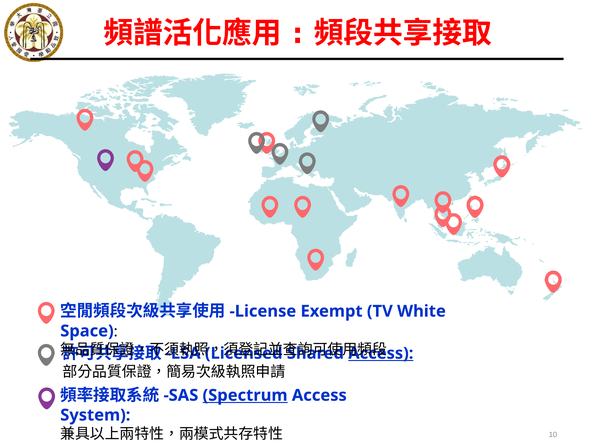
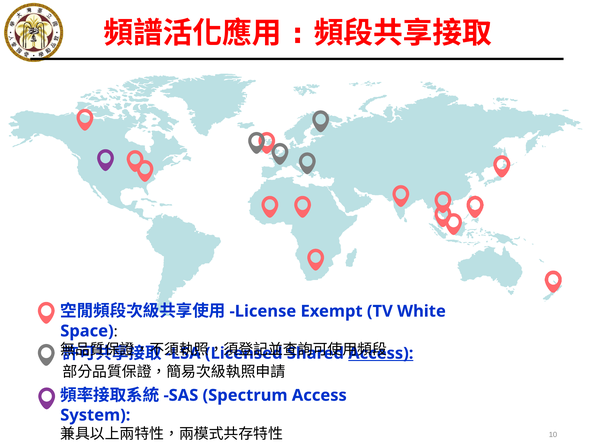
Spectrum underline: present -> none
